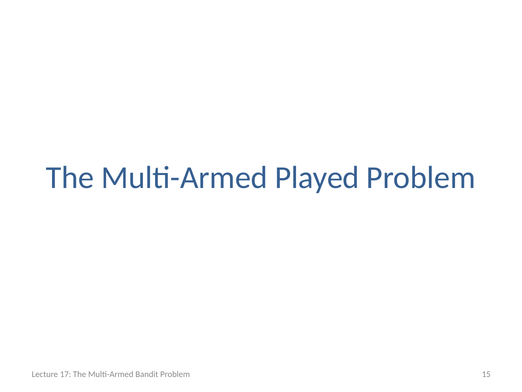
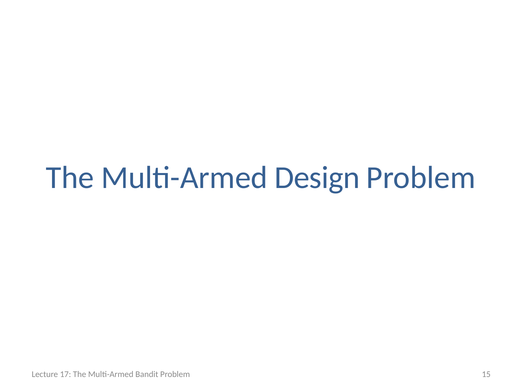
Played: Played -> Design
